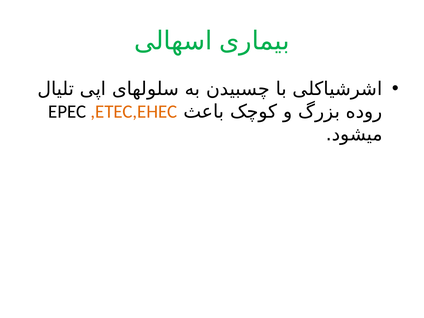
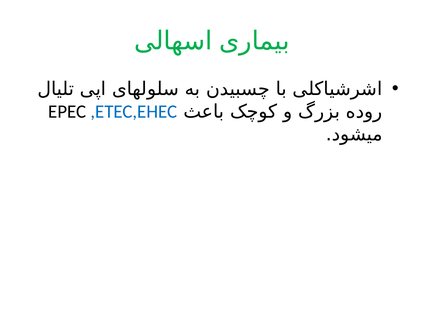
,ETEC,EHEC colour: orange -> blue
